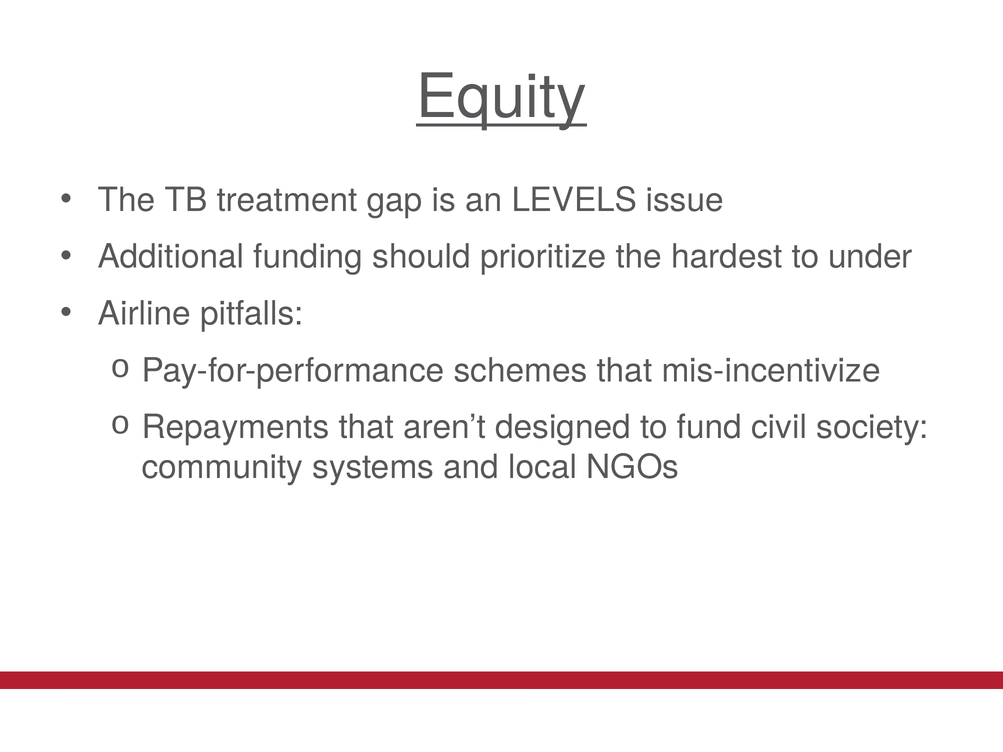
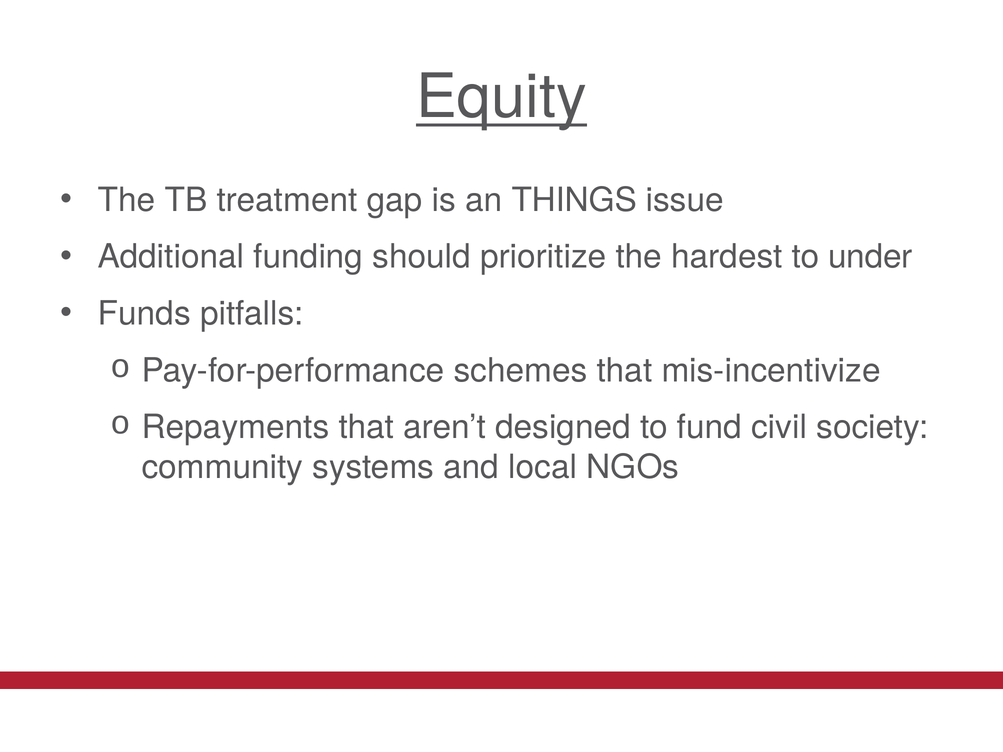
LEVELS: LEVELS -> THINGS
Airline: Airline -> Funds
